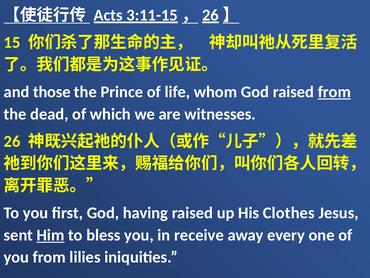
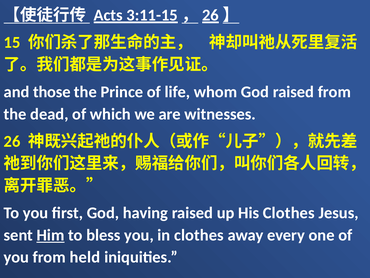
from at (334, 92) underline: present -> none
in receive: receive -> clothes
lilies: lilies -> held
